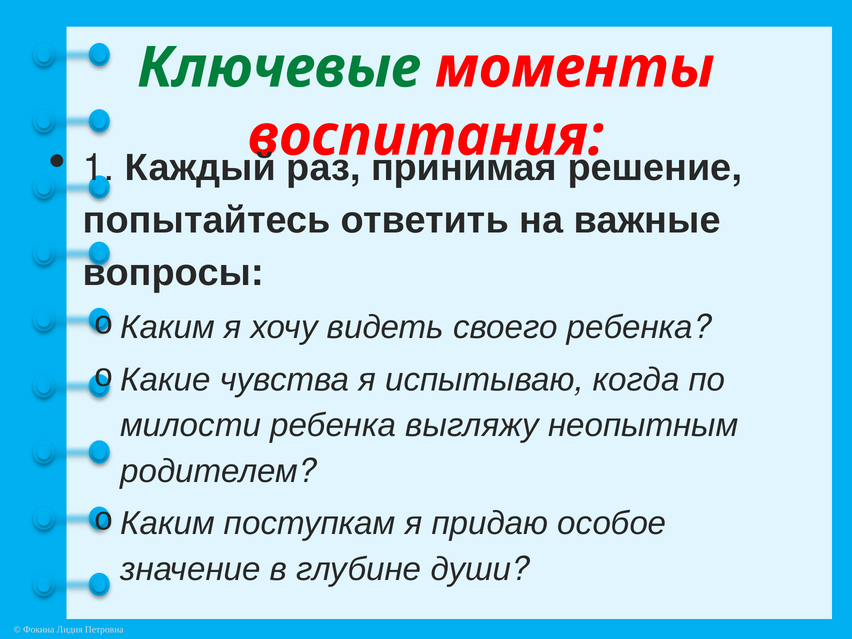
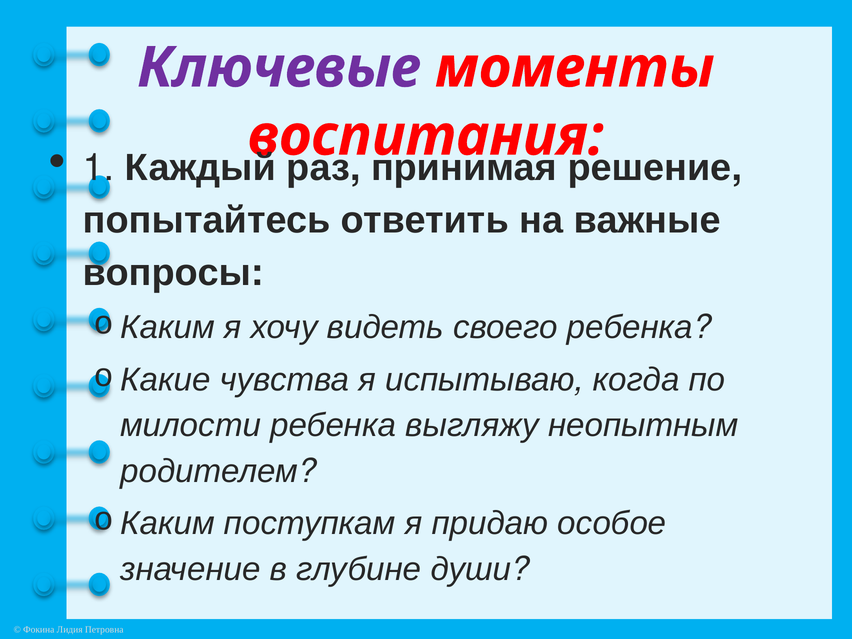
Ключевые colour: green -> purple
